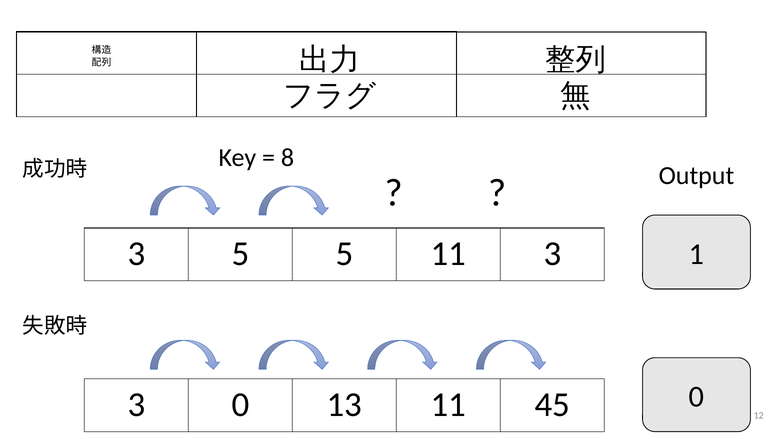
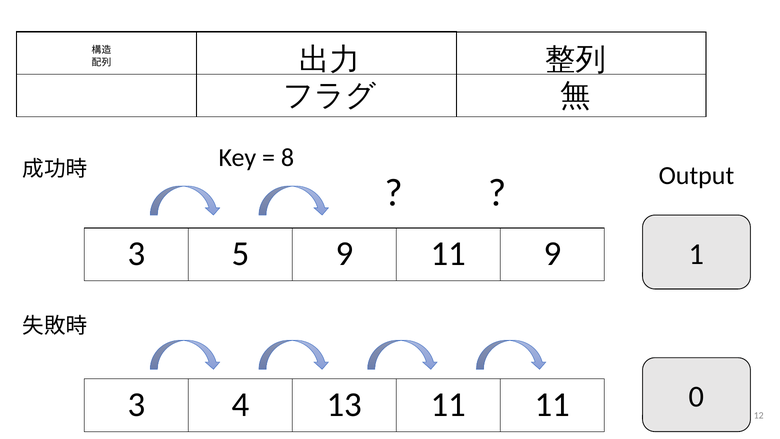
5 5: 5 -> 9
11 3: 3 -> 9
3 0: 0 -> 4
11 45: 45 -> 11
